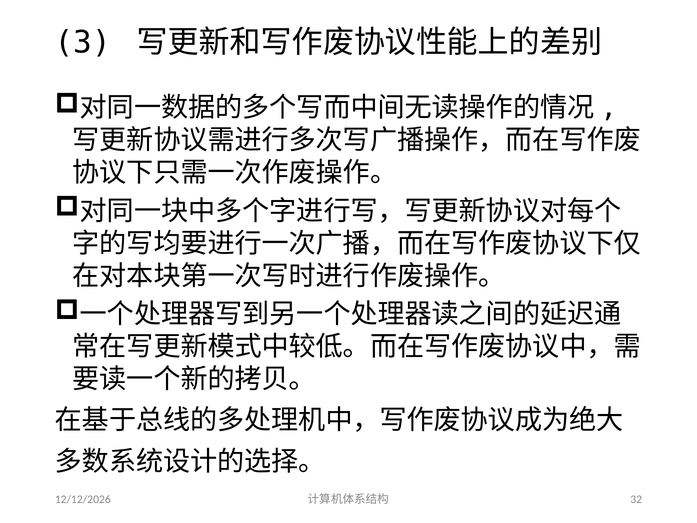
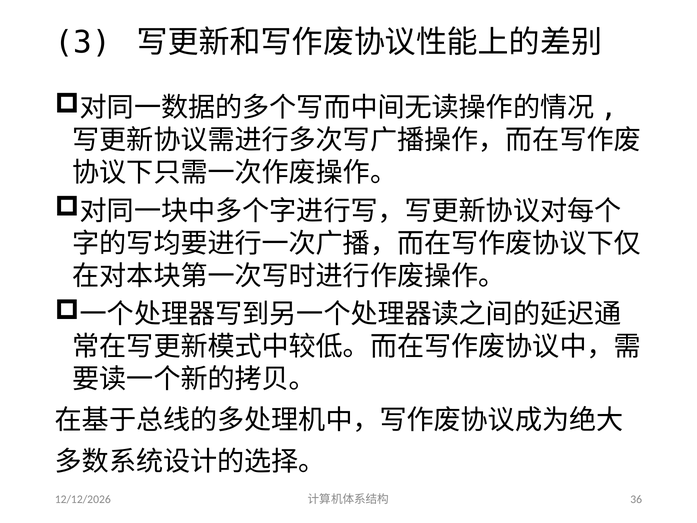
32: 32 -> 36
